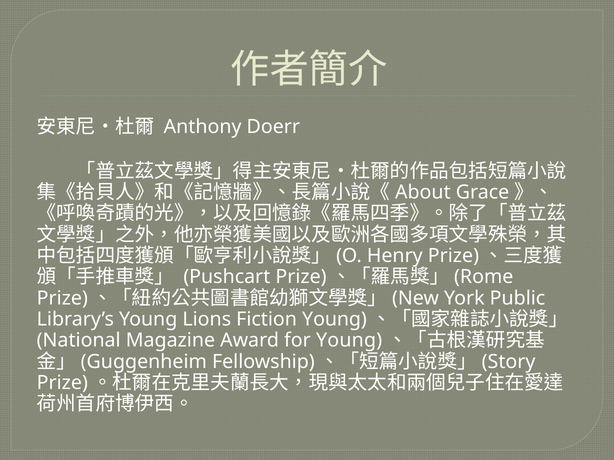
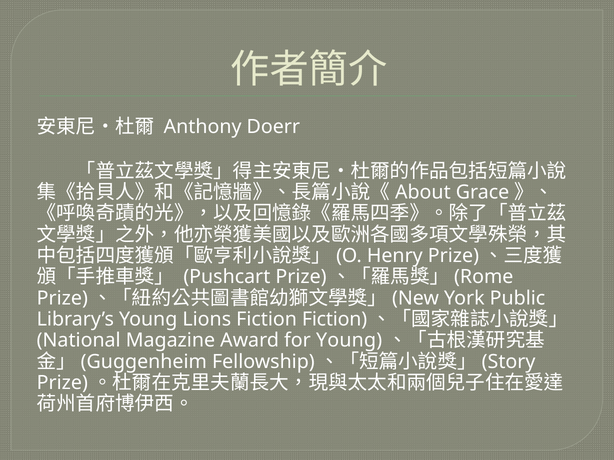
Fiction Young: Young -> Fiction
